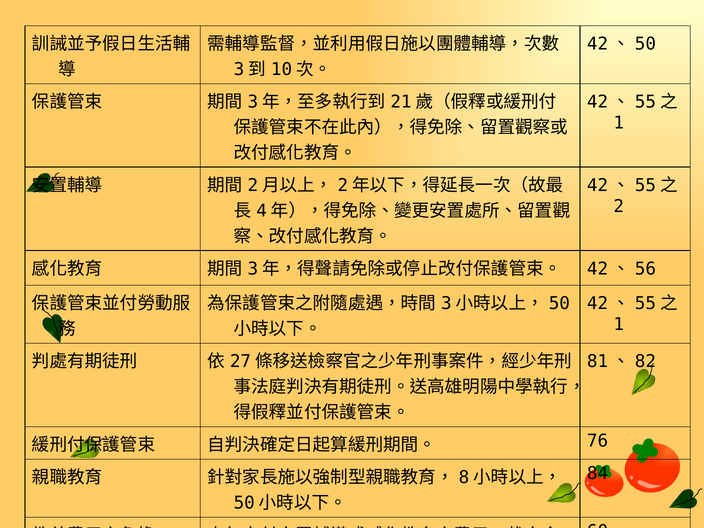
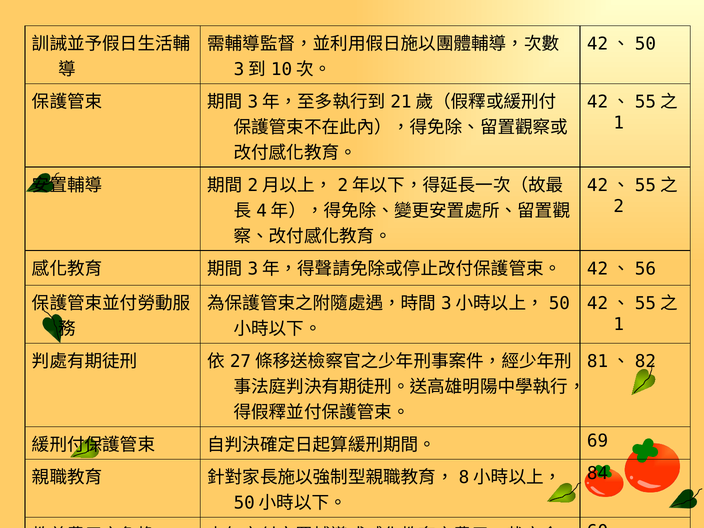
76: 76 -> 69
